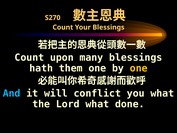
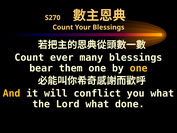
upon: upon -> ever
hath: hath -> bear
And colour: light blue -> yellow
